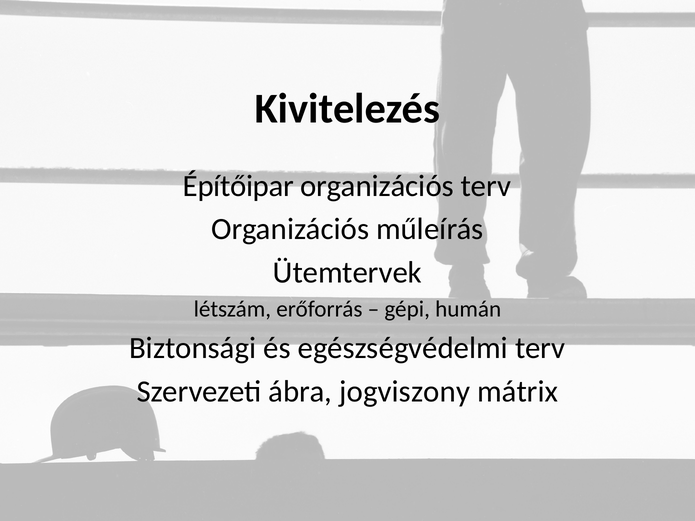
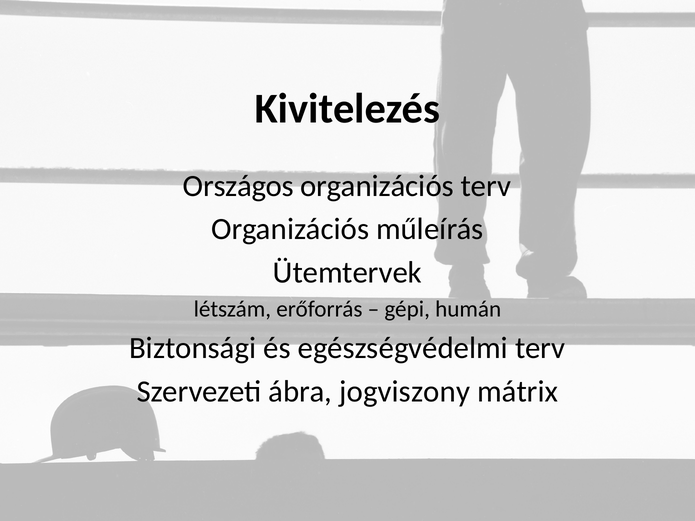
Építőipar: Építőipar -> Országos
